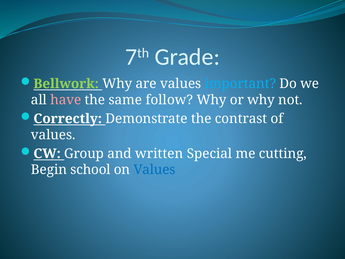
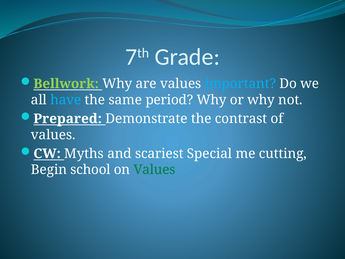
have colour: pink -> light blue
follow: follow -> period
Correctly: Correctly -> Prepared
Group: Group -> Myths
written: written -> scariest
Values at (154, 170) colour: blue -> green
